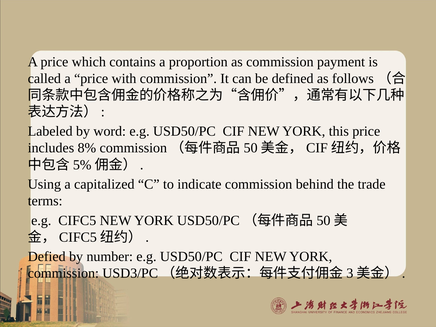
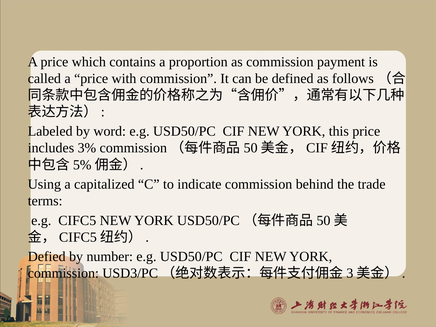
8%: 8% -> 3%
